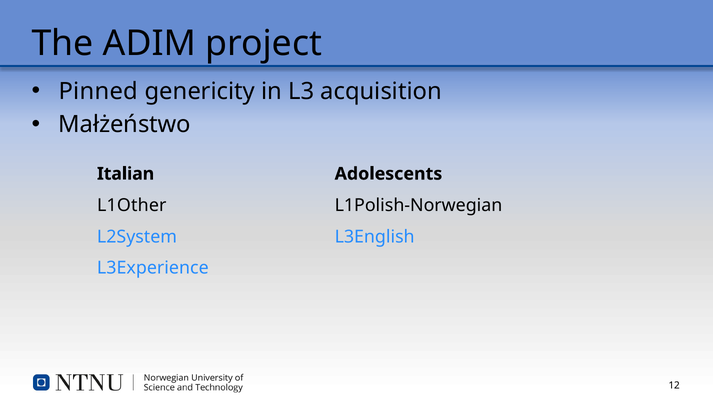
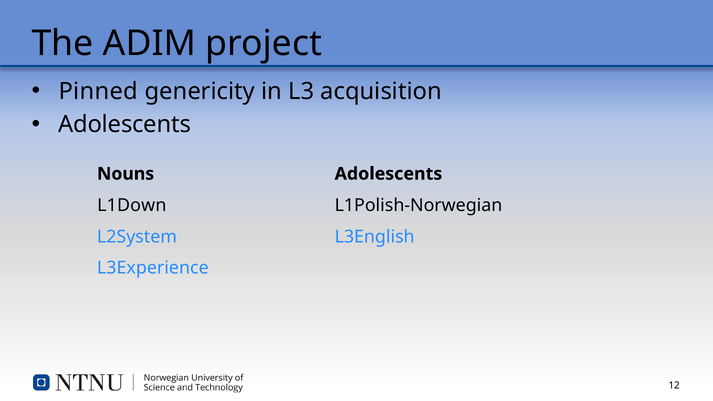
Małżeństwo at (125, 125): Małżeństwo -> Adolescents
Italian: Italian -> Nouns
L1Other: L1Other -> L1Down
